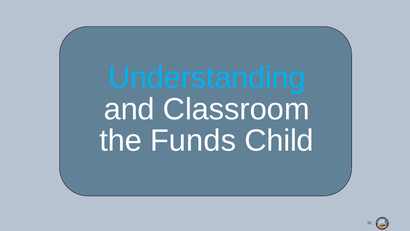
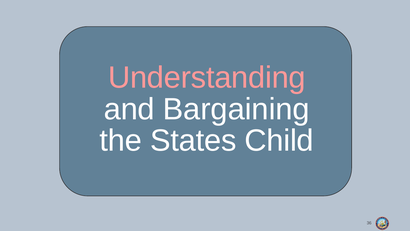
Understanding colour: light blue -> pink
Classroom: Classroom -> Bargaining
Funds: Funds -> States
